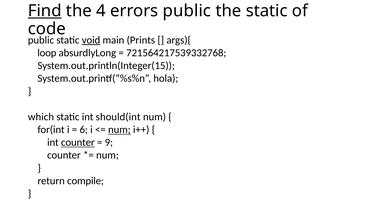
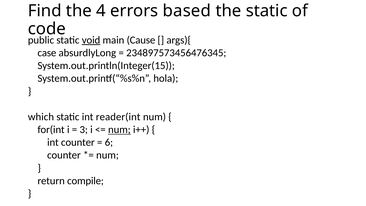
Find underline: present -> none
errors public: public -> based
Prints: Prints -> Cause
loop: loop -> case
721564217539332768: 721564217539332768 -> 234897573456476345
should(int: should(int -> reader(int
6: 6 -> 3
counter at (78, 142) underline: present -> none
9: 9 -> 6
